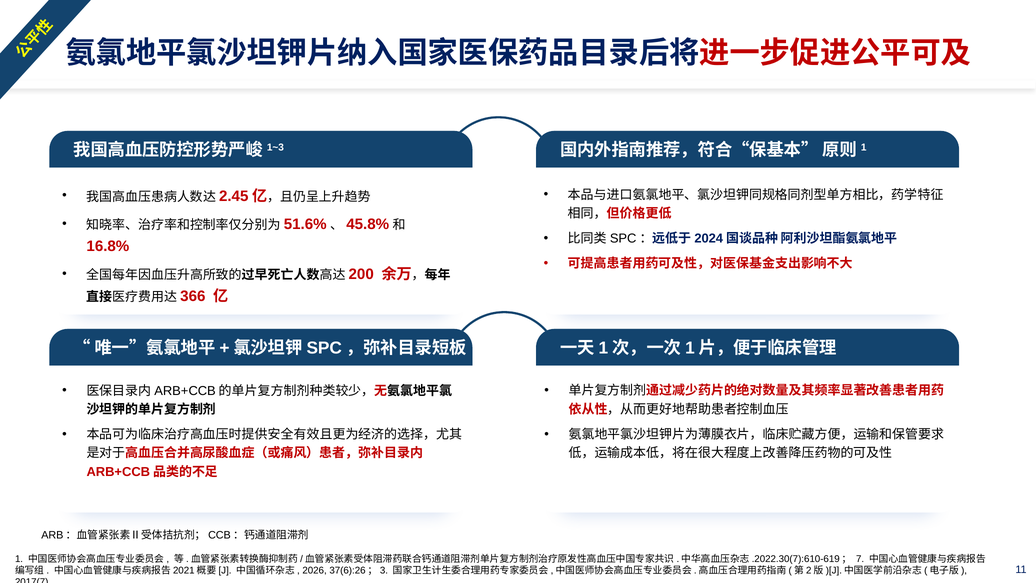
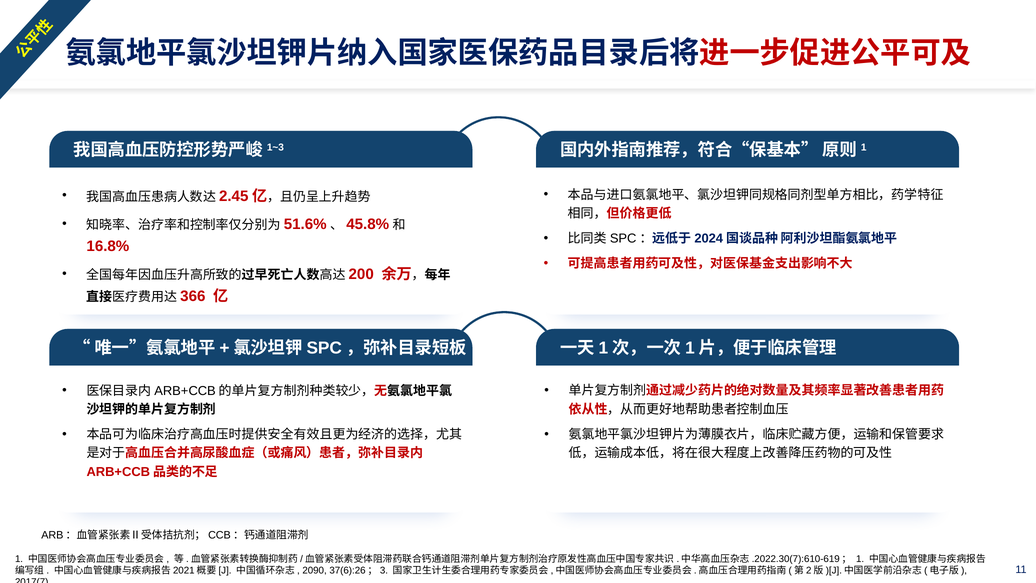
7 at (860, 559): 7 -> 1
2026: 2026 -> 2090
